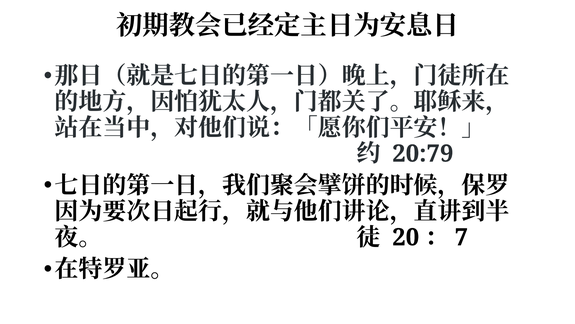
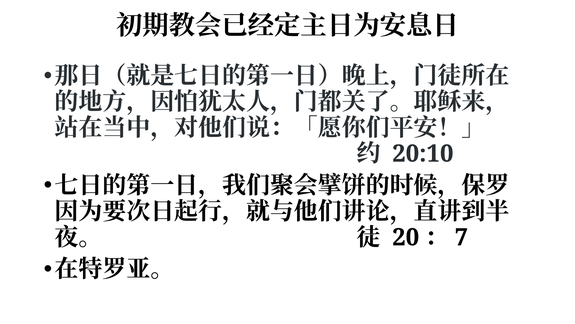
20:79: 20:79 -> 20:10
